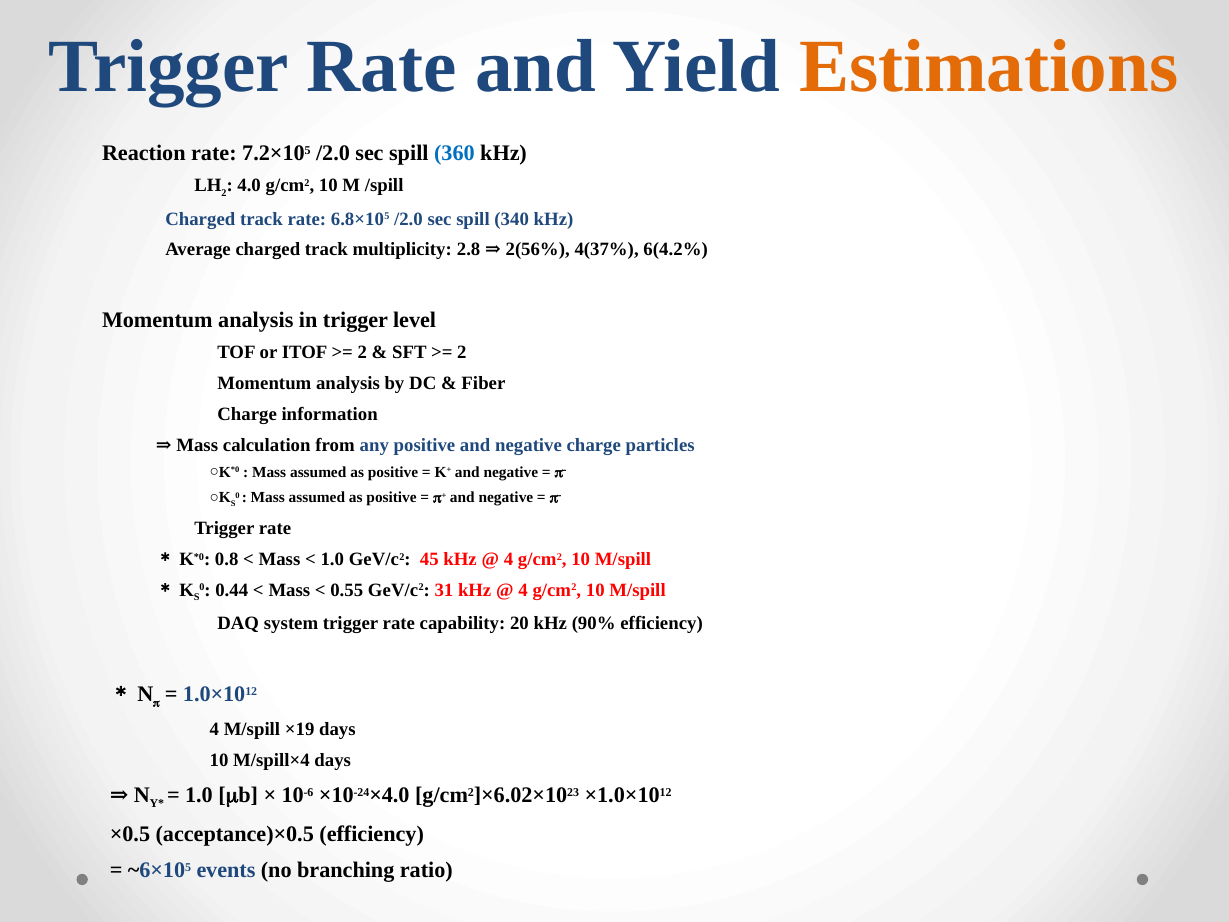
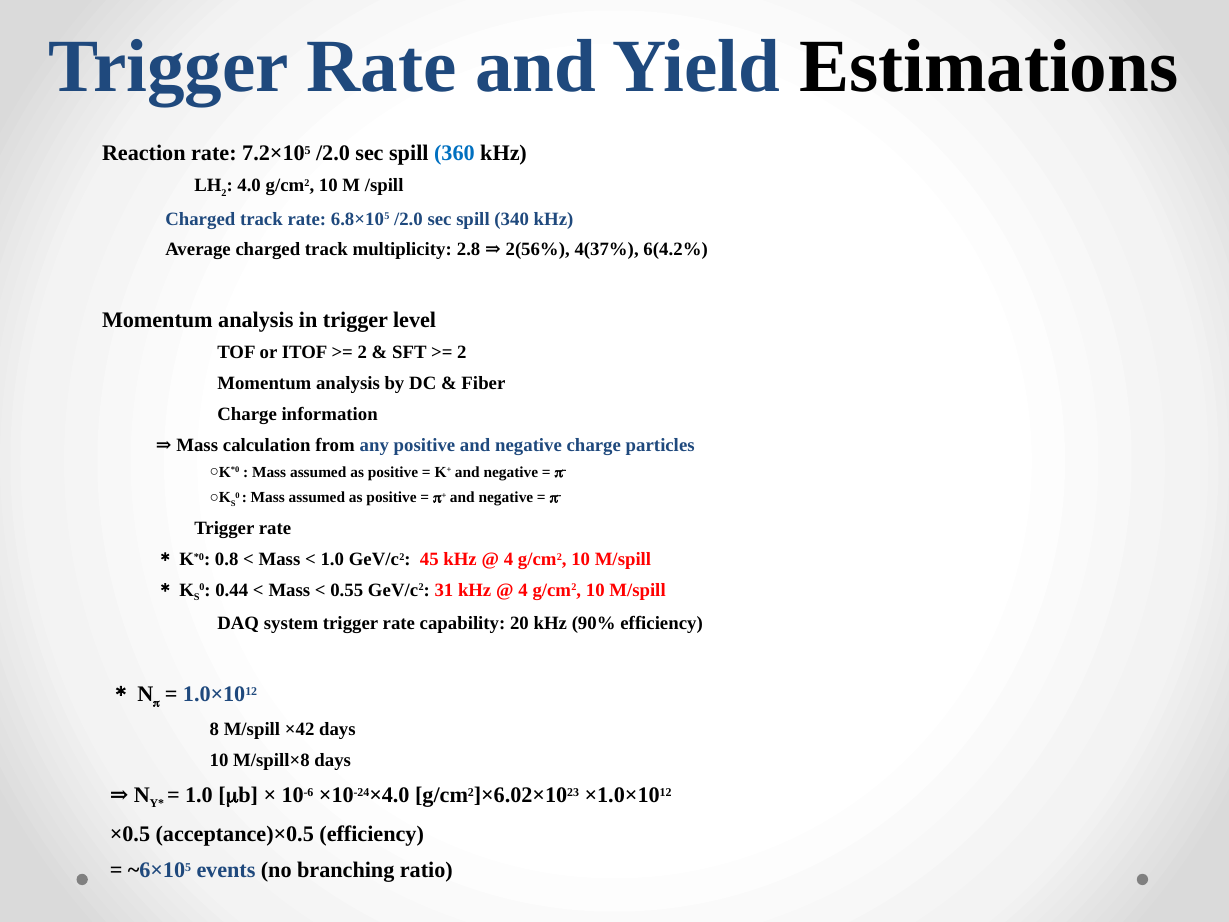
Estimations colour: orange -> black
4 at (214, 730): 4 -> 8
×19: ×19 -> ×42
M/spill×4: M/spill×4 -> M/spill×8
